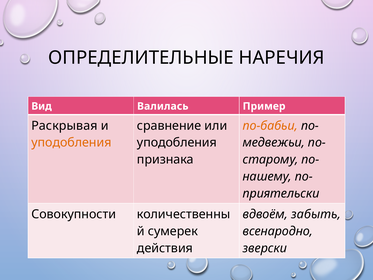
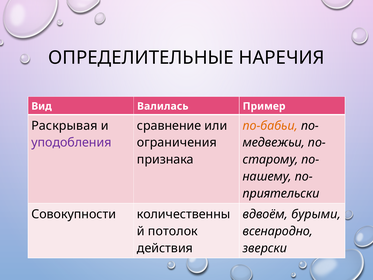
уподобления at (71, 143) colour: orange -> purple
уподобления at (177, 143): уподобления -> ограничения
забыть: забыть -> бурыми
сумерек: сумерек -> потолок
